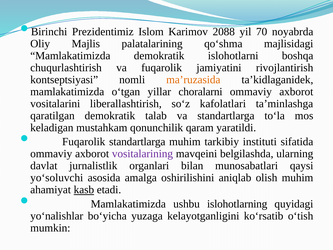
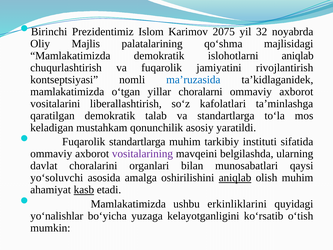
2088: 2088 -> 2075
70: 70 -> 32
islohotlarni boshqa: boshqa -> aniqlab
ma’ruzasida colour: orange -> blue
qaram: qaram -> asosiy
jurnalistlik: jurnalistlik -> choralarini
aniqlab at (235, 178) underline: none -> present
islohotlarning: islohotlarning -> erkinliklarini
